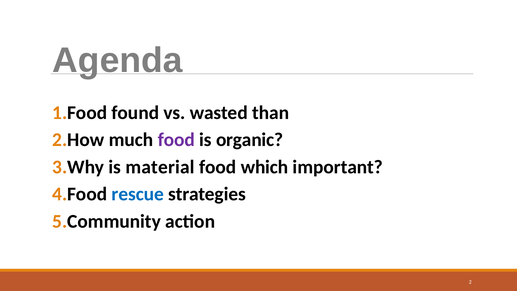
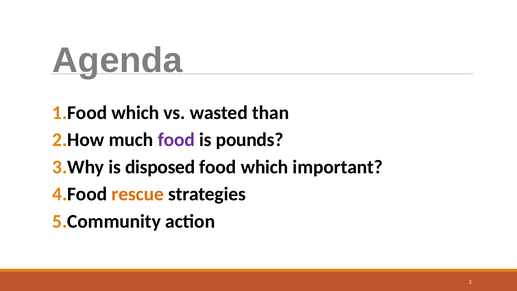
found at (135, 113): found -> which
organic: organic -> pounds
material: material -> disposed
rescue colour: blue -> orange
